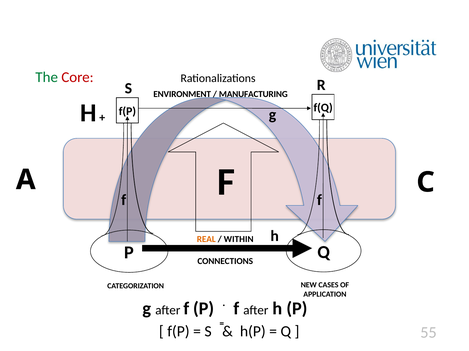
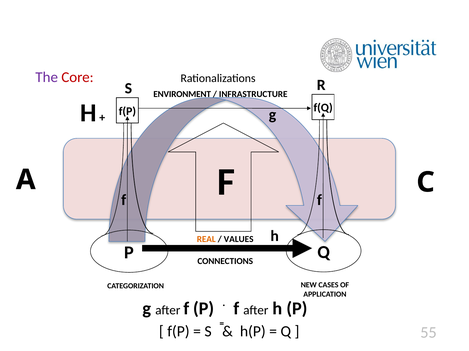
The colour: green -> purple
MANUFACTURING: MANUFACTURING -> INFRASTRUCTURE
WITHIN: WITHIN -> VALUES
